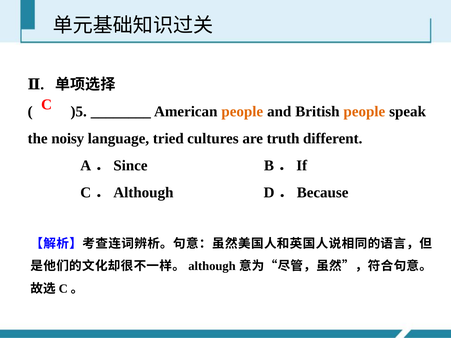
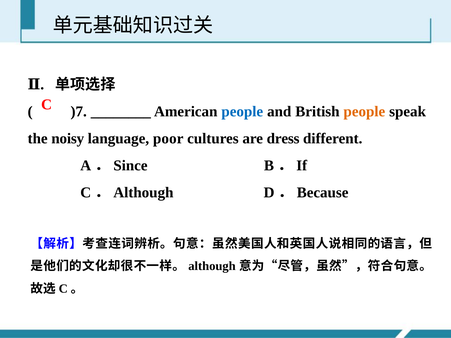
)5: )5 -> )7
people at (242, 111) colour: orange -> blue
tried: tried -> poor
truth: truth -> dress
